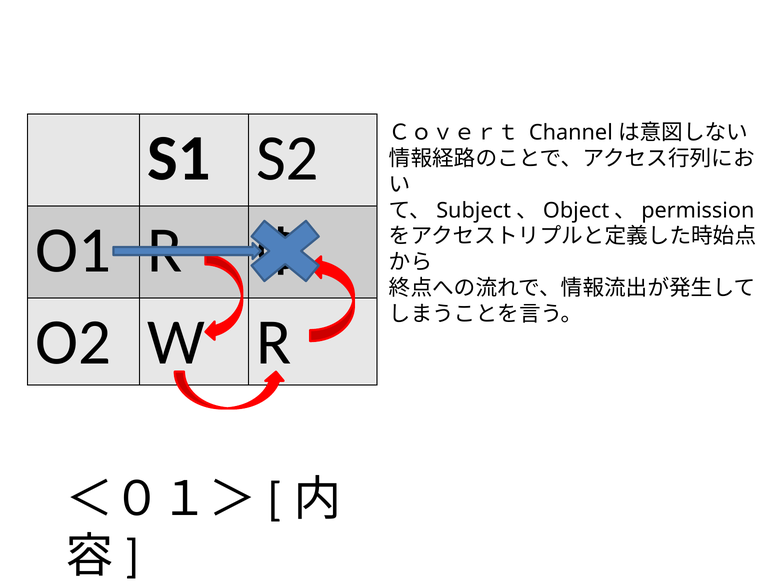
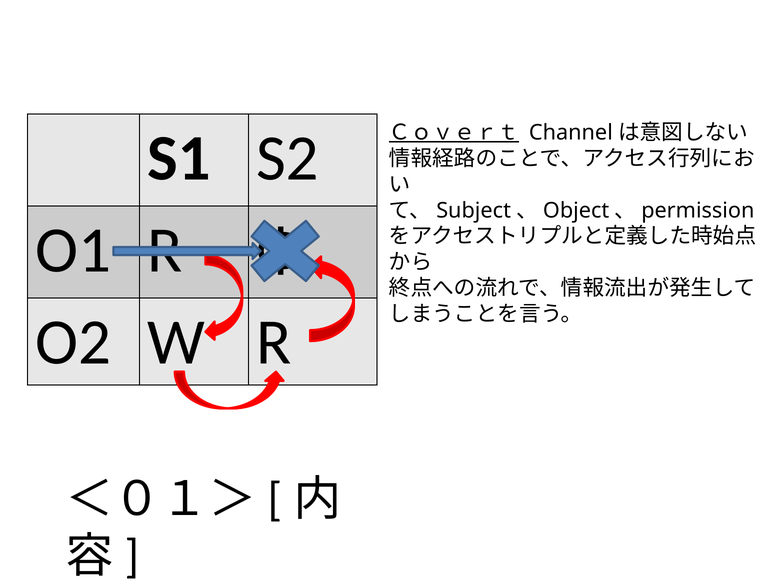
Ｃｏｖｅｒｔ underline: none -> present
